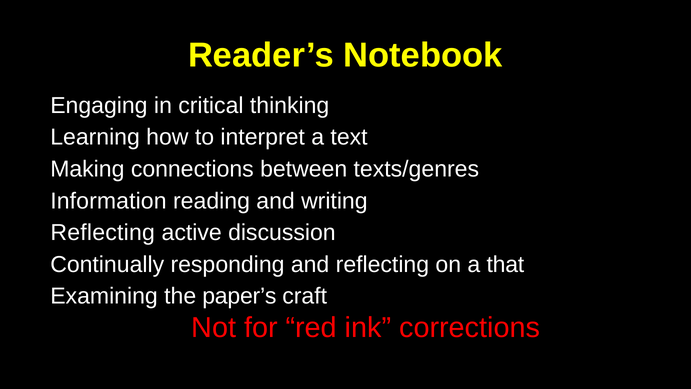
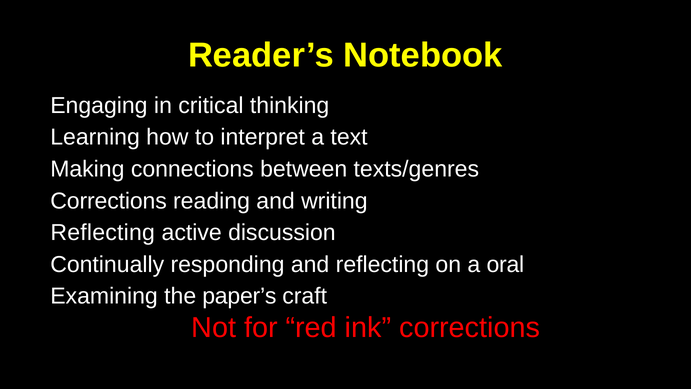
Information at (108, 201): Information -> Corrections
that: that -> oral
